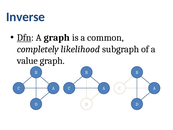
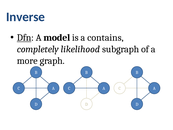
A graph: graph -> model
common: common -> contains
value: value -> more
